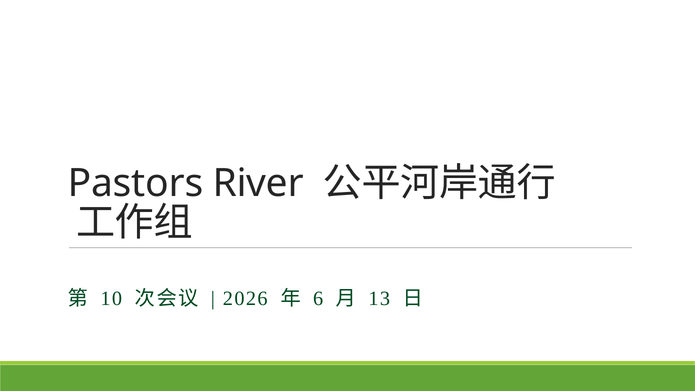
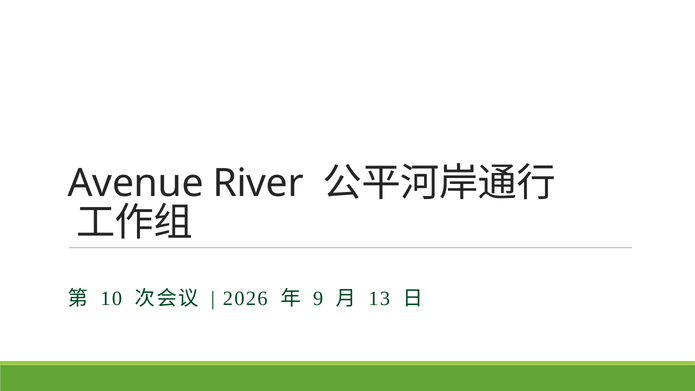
Pastors: Pastors -> Avenue
6: 6 -> 9
